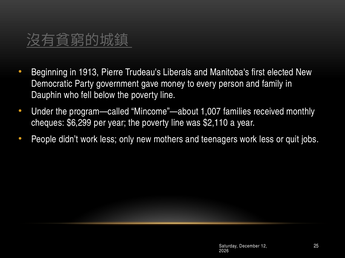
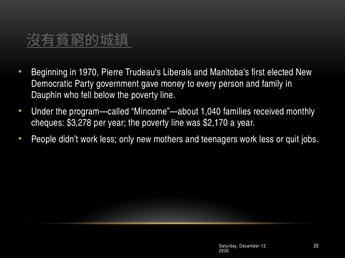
1913: 1913 -> 1970
1,007: 1,007 -> 1,040
$6,299: $6,299 -> $3,278
$2,110: $2,110 -> $2,170
